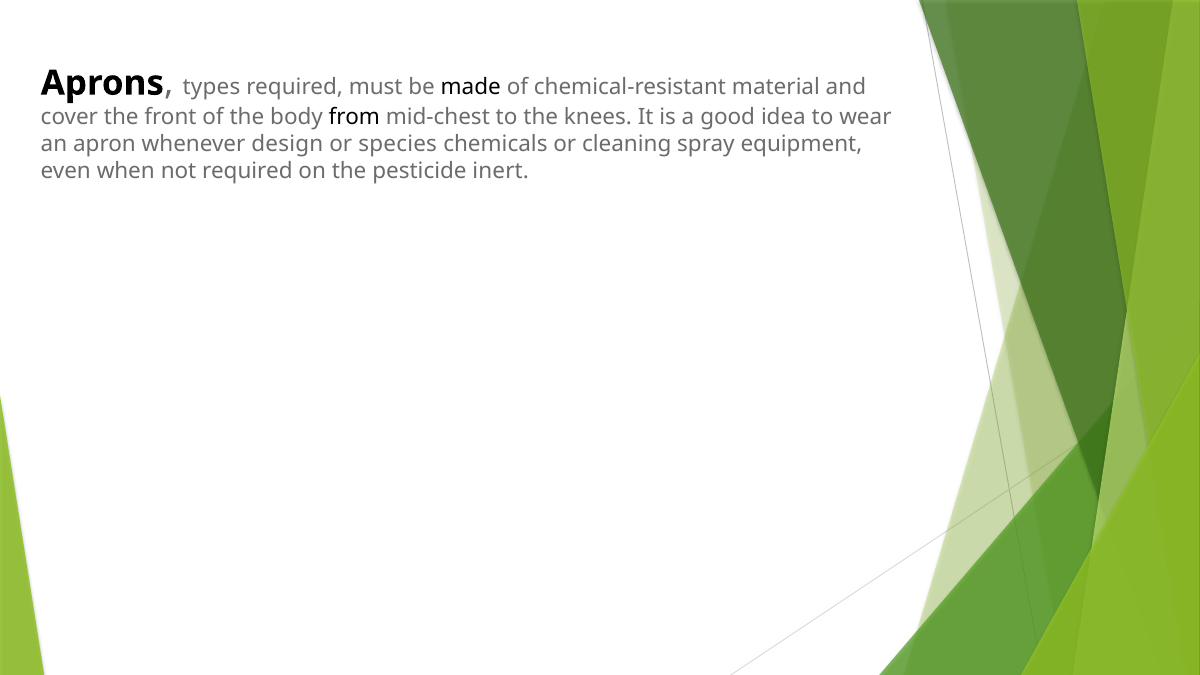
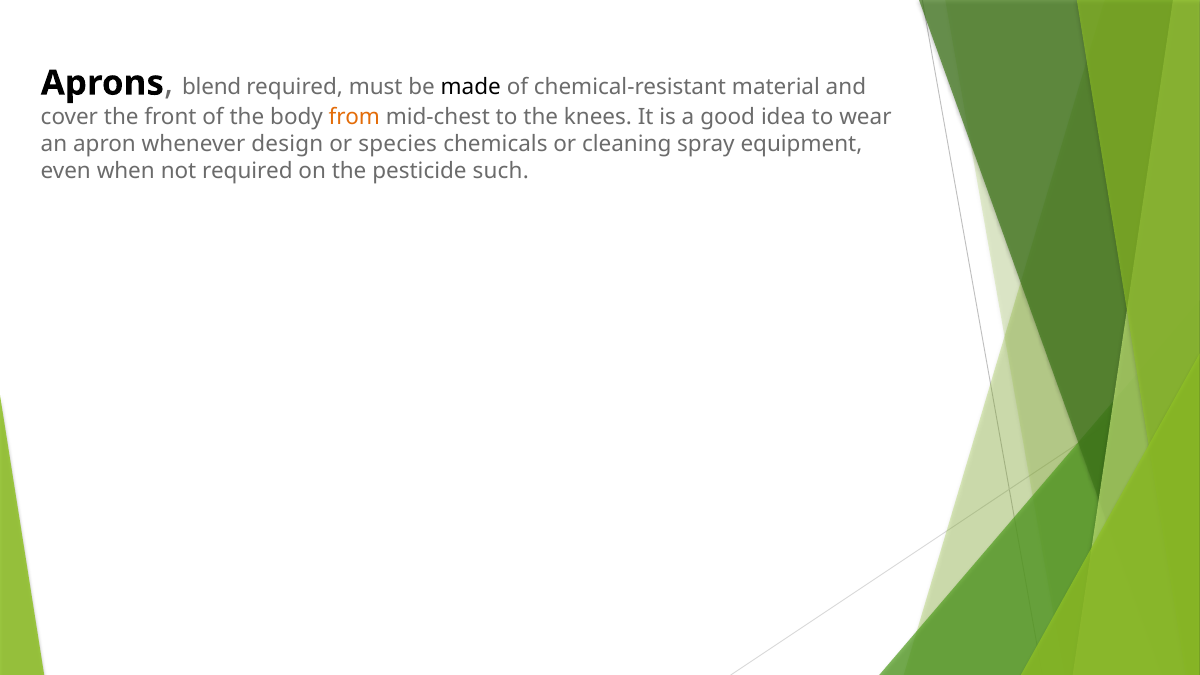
types: types -> blend
from colour: black -> orange
inert: inert -> such
